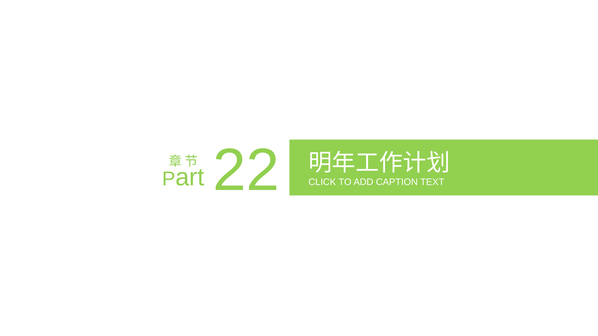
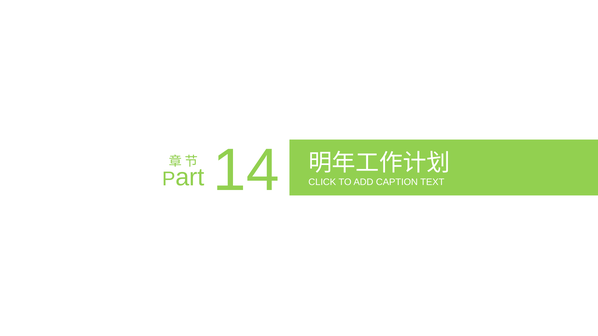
22: 22 -> 14
